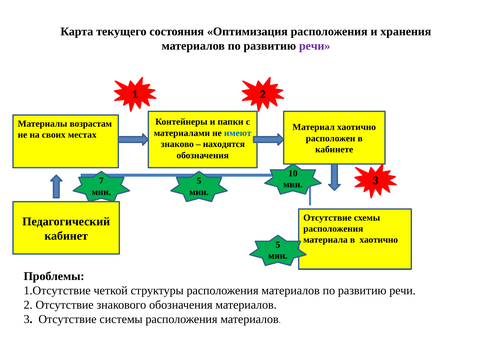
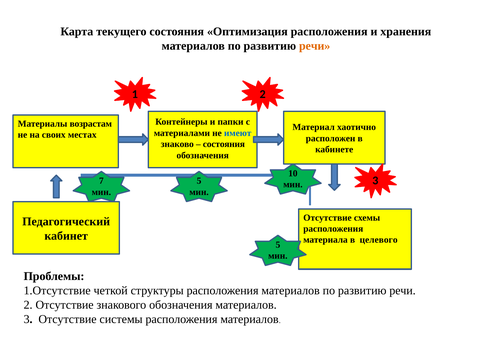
речи at (315, 46) colour: purple -> orange
находятся at (224, 144): находятся -> состояния
в хаотично: хаотично -> целевого
